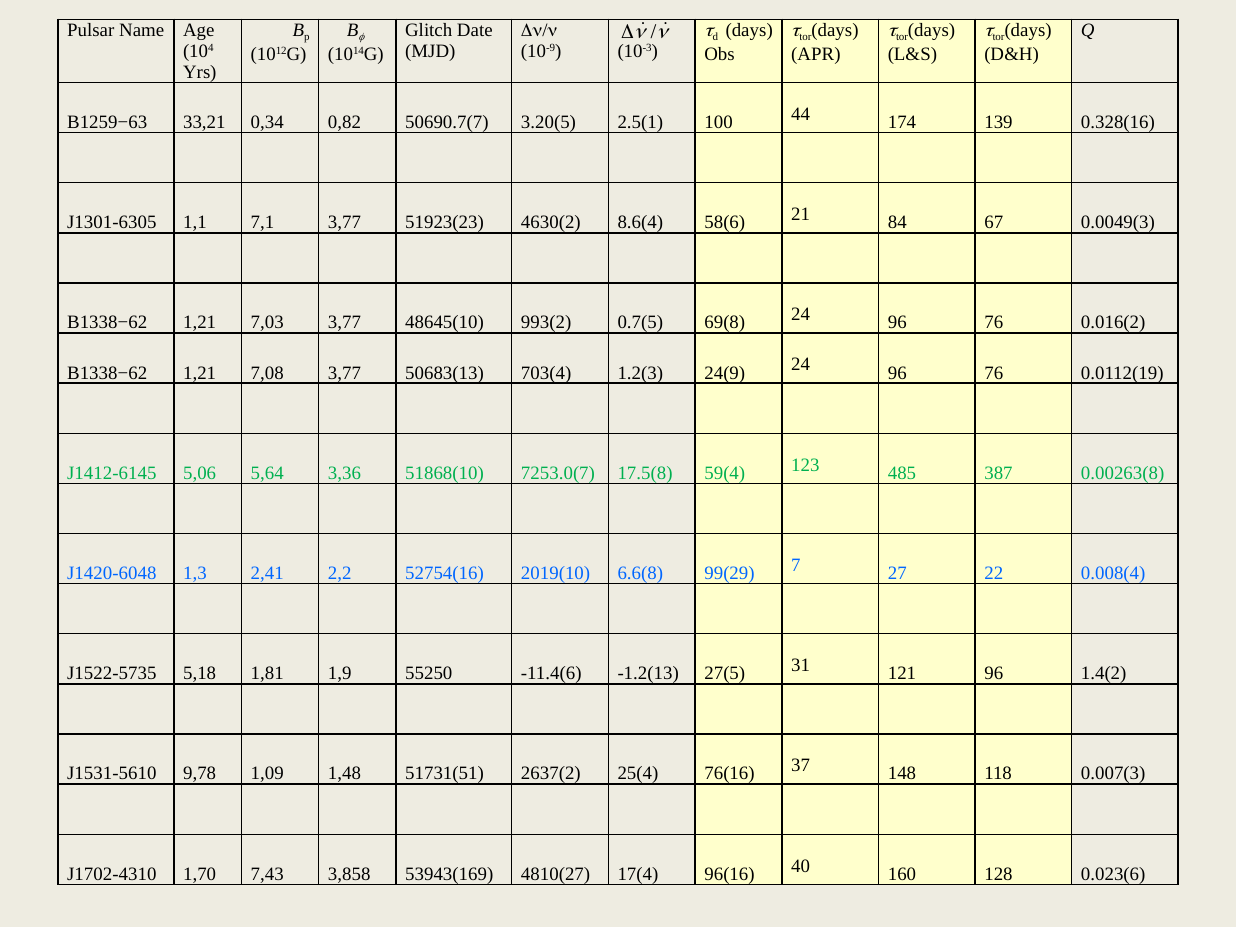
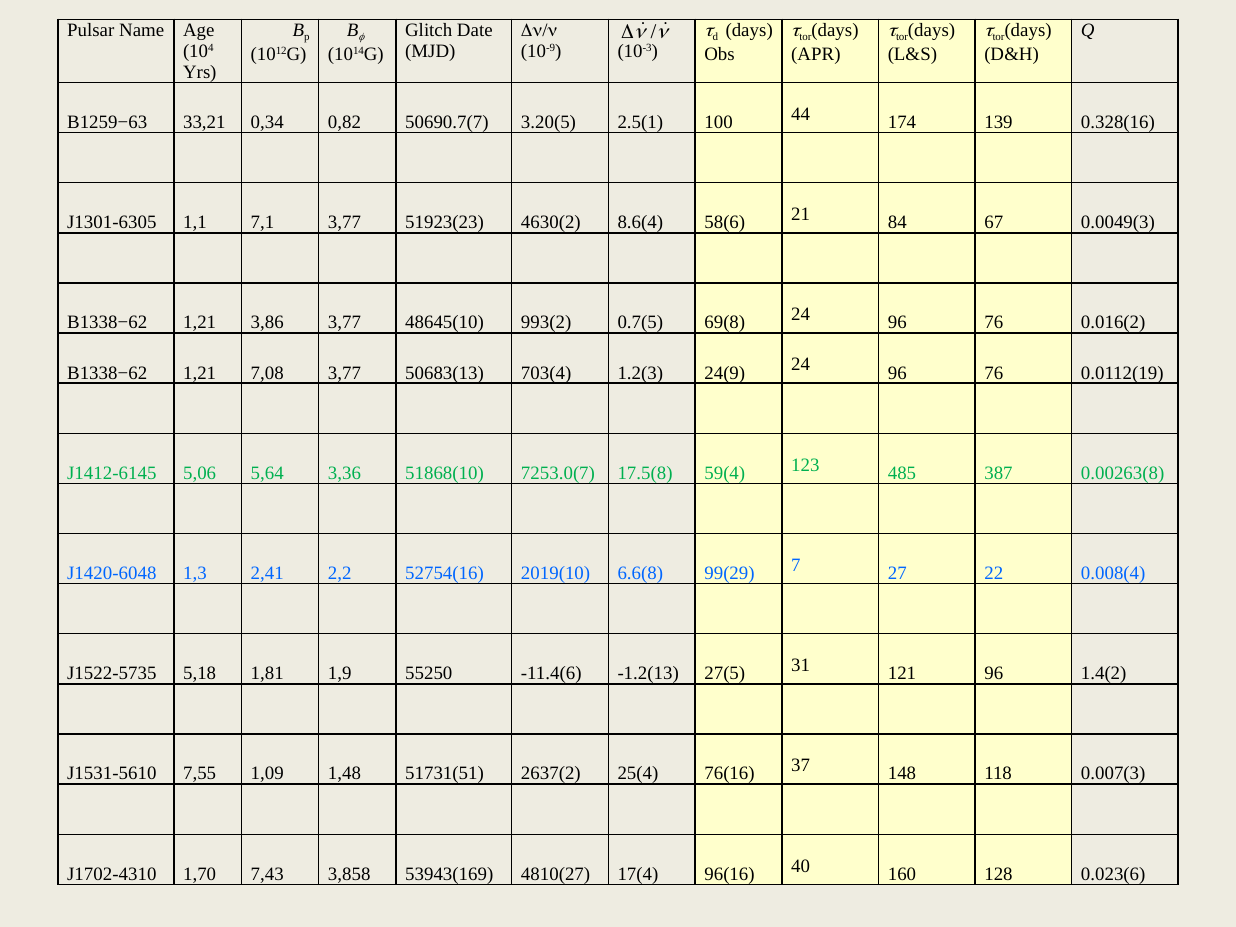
7,03: 7,03 -> 3,86
9,78: 9,78 -> 7,55
